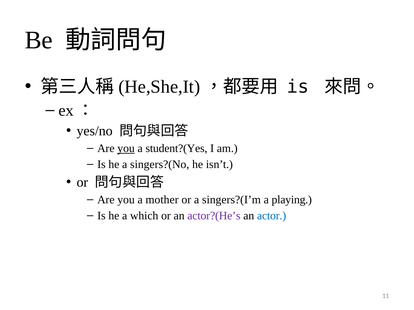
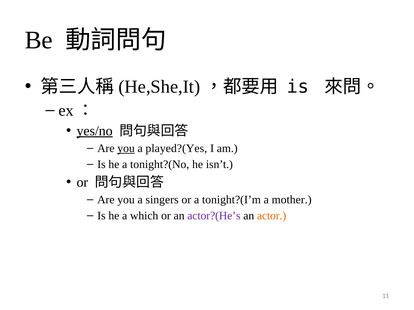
yes/no underline: none -> present
student?(Yes: student?(Yes -> played?(Yes
singers?(No: singers?(No -> tonight?(No
mother: mother -> singers
singers?(I’m: singers?(I’m -> tonight?(I’m
playing: playing -> mother
actor colour: blue -> orange
